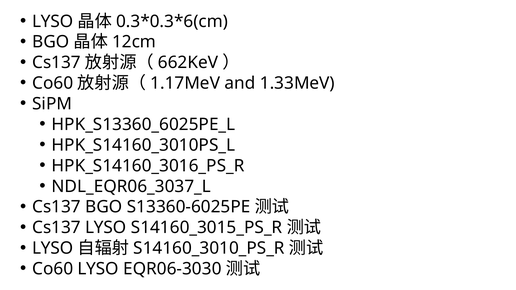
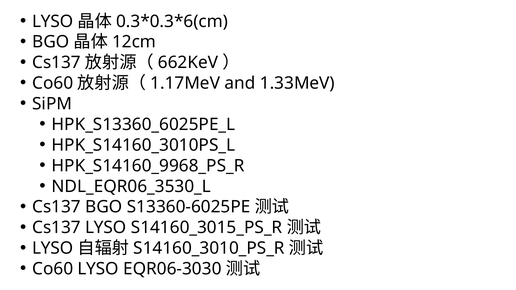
HPK_S14160_3016_PS_R: HPK_S14160_3016_PS_R -> HPK_S14160_9968_PS_R
NDL_EQR06_3037_L: NDL_EQR06_3037_L -> NDL_EQR06_3530_L
